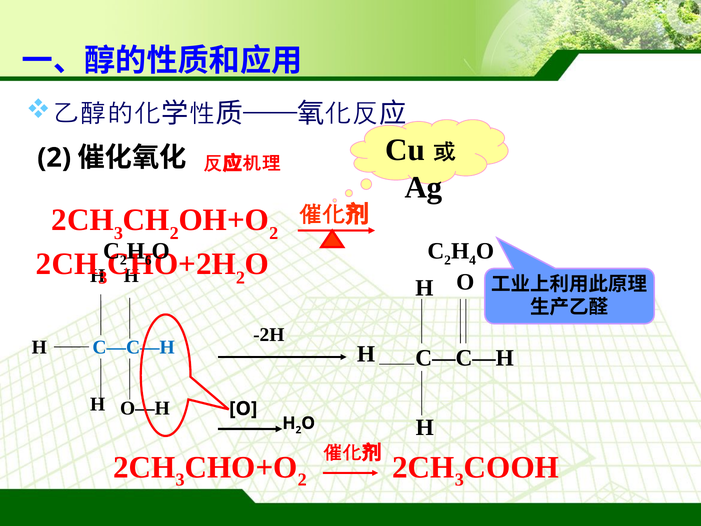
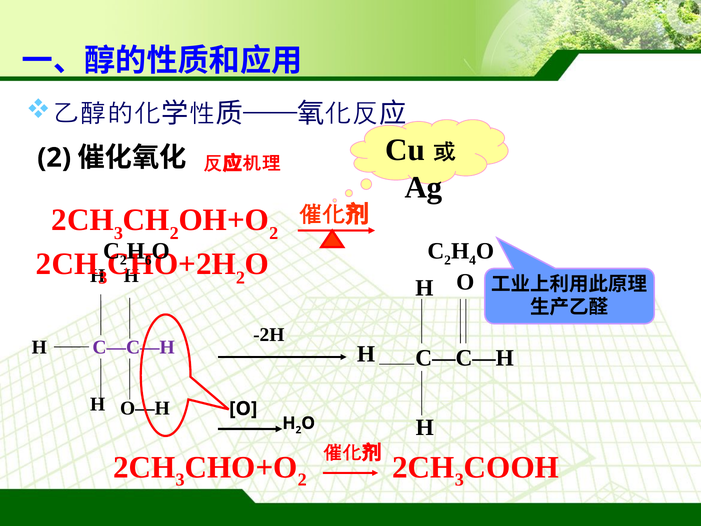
C—C—H at (134, 347) colour: blue -> purple
